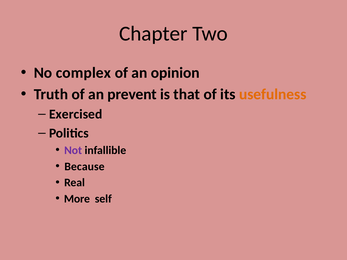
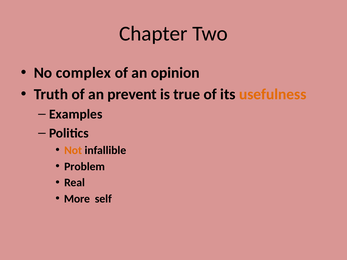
that: that -> true
Exercised: Exercised -> Examples
Not colour: purple -> orange
Because: Because -> Problem
